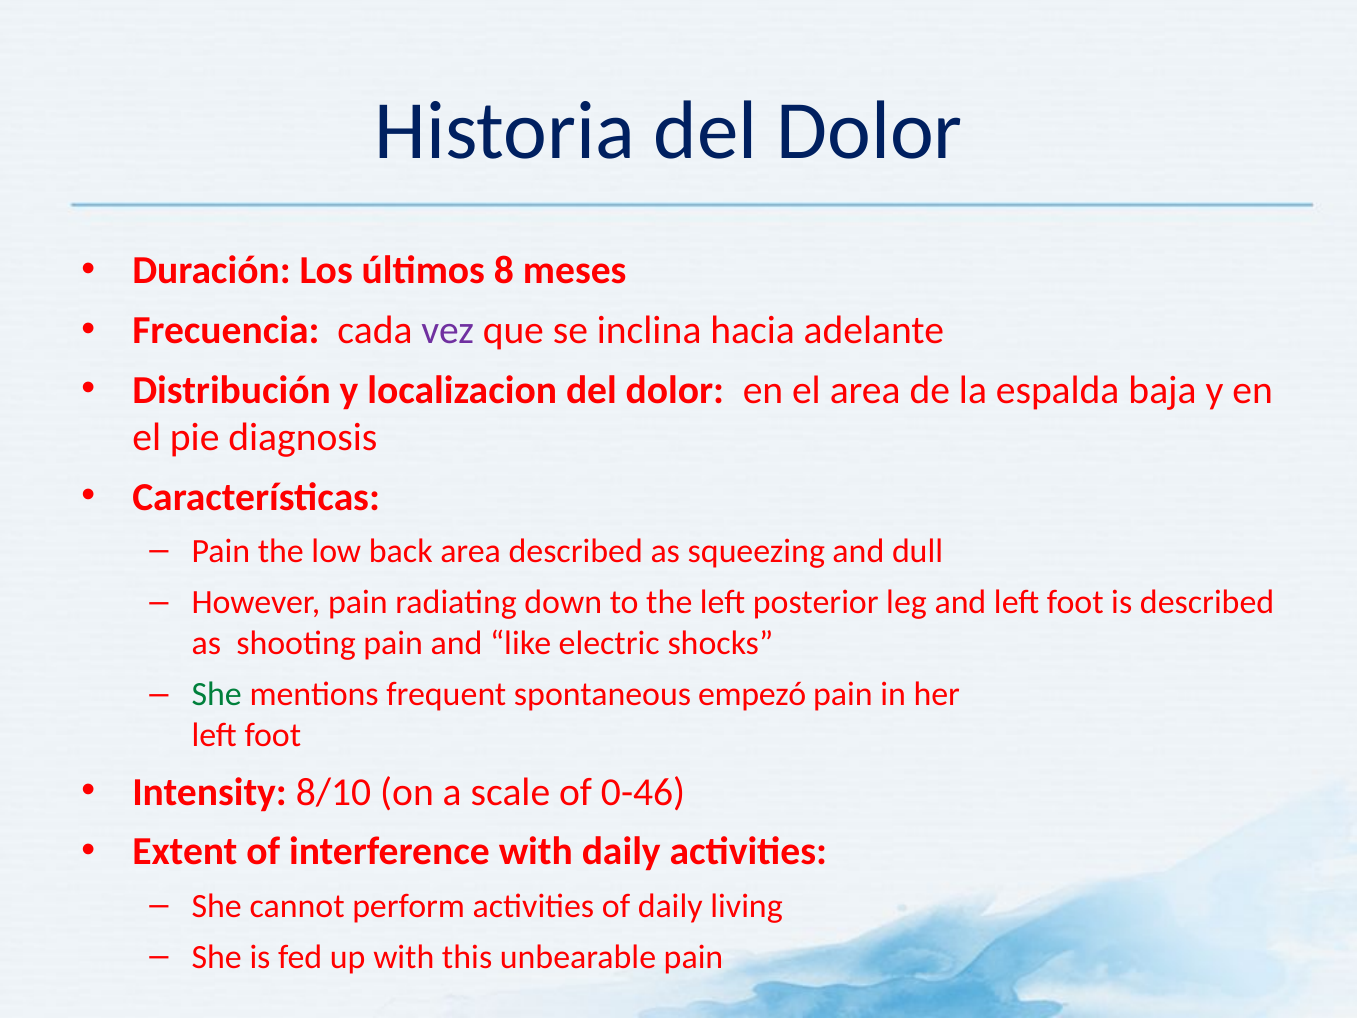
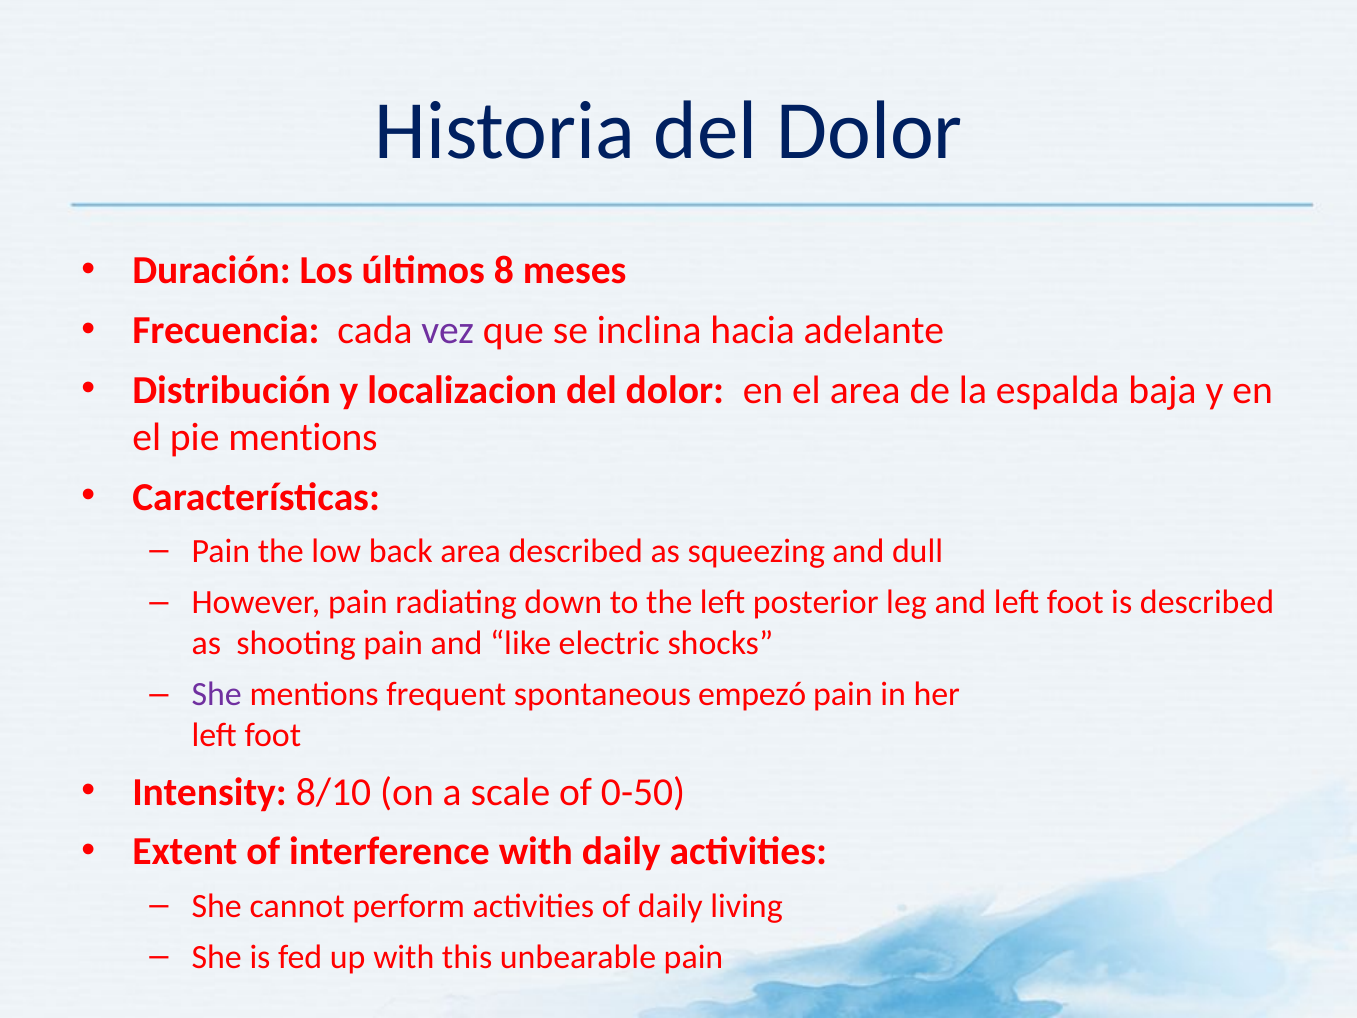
pie diagnosis: diagnosis -> mentions
She at (217, 695) colour: green -> purple
0-46: 0-46 -> 0-50
